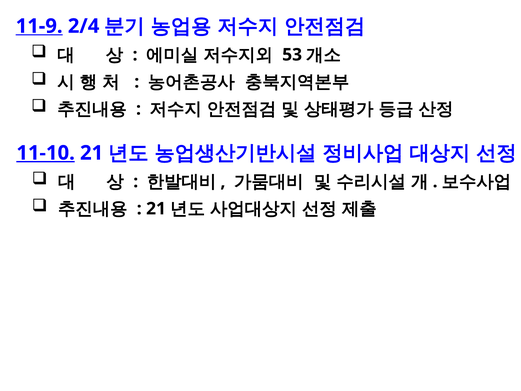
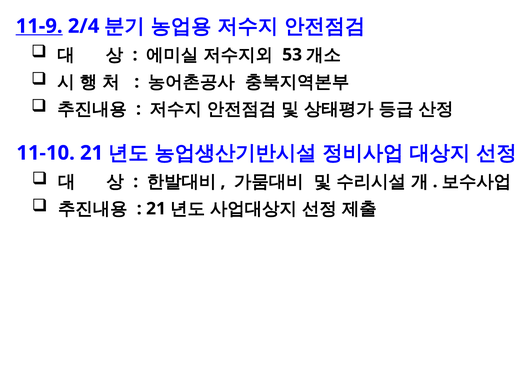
11-10 underline: present -> none
